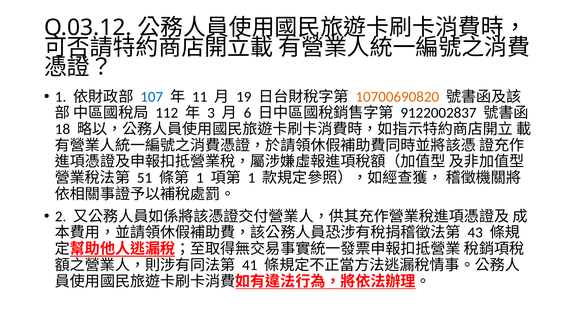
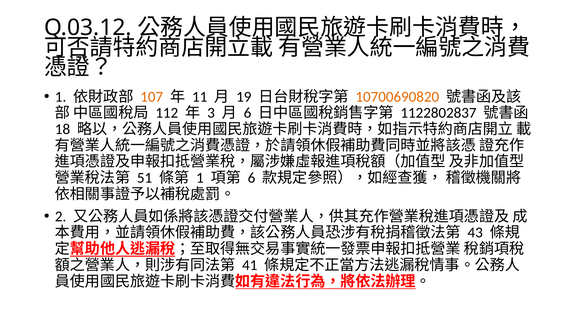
107 colour: blue -> orange
9122002837: 9122002837 -> 1122802837
1 at (251, 178): 1 -> 6
